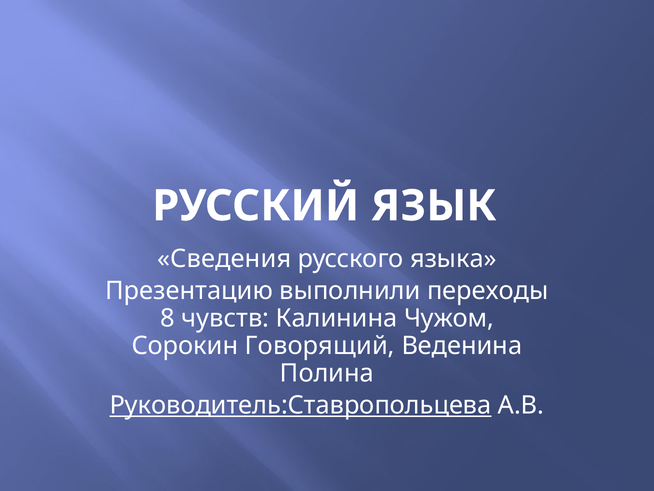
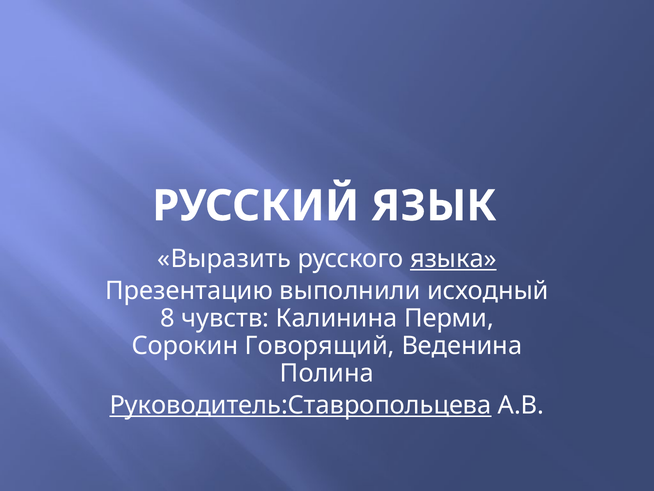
Сведения: Сведения -> Выразить
языка underline: none -> present
переходы: переходы -> исходный
Чужом: Чужом -> Перми
